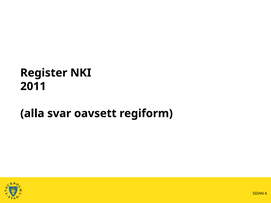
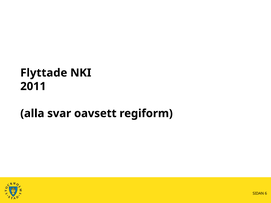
Register: Register -> Flyttade
